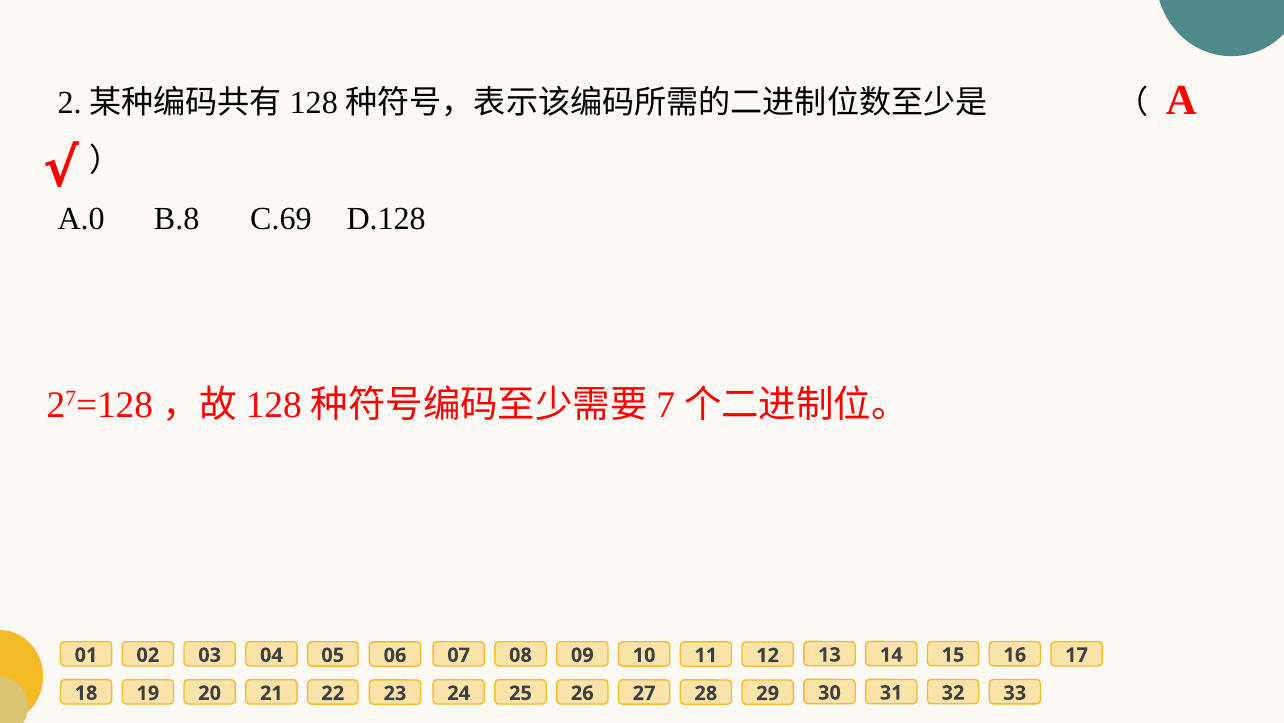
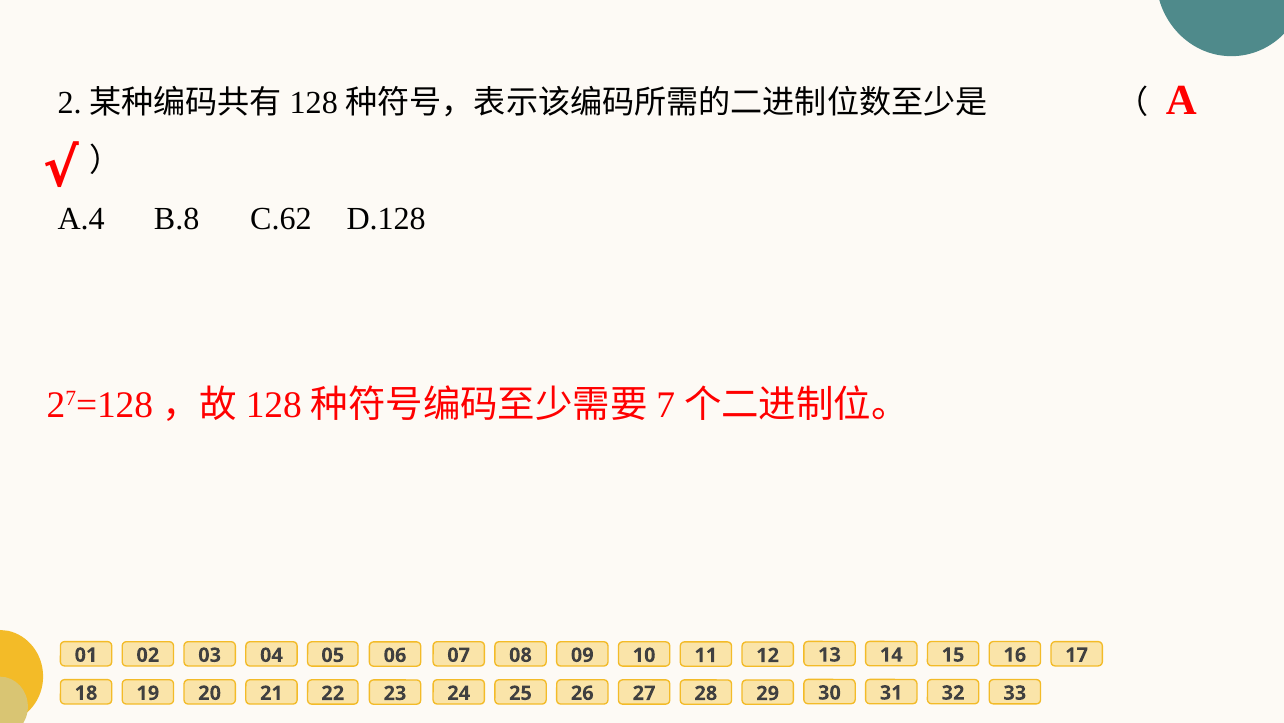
A.0: A.0 -> A.4
C.69: C.69 -> C.62
